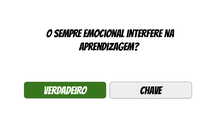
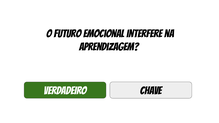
sempre: sempre -> futuro
